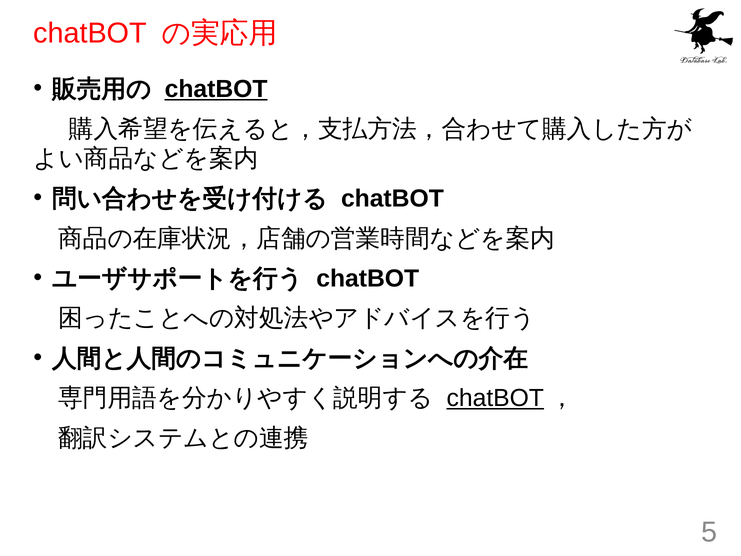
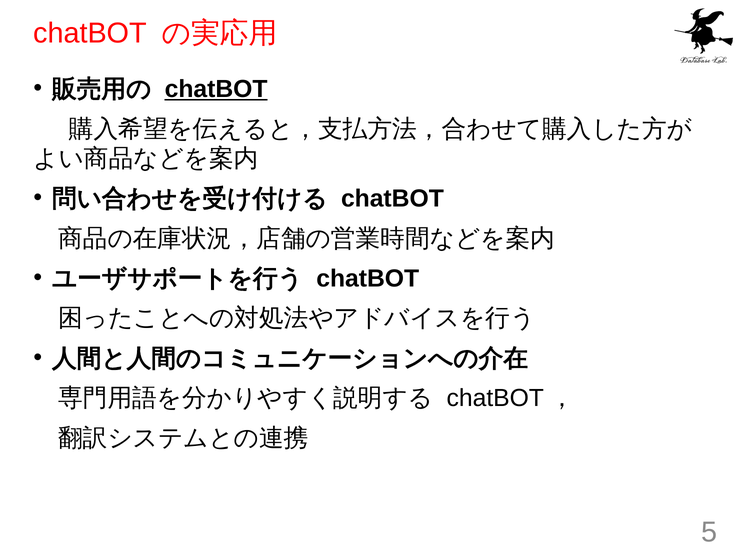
chatBOT at (495, 398) underline: present -> none
